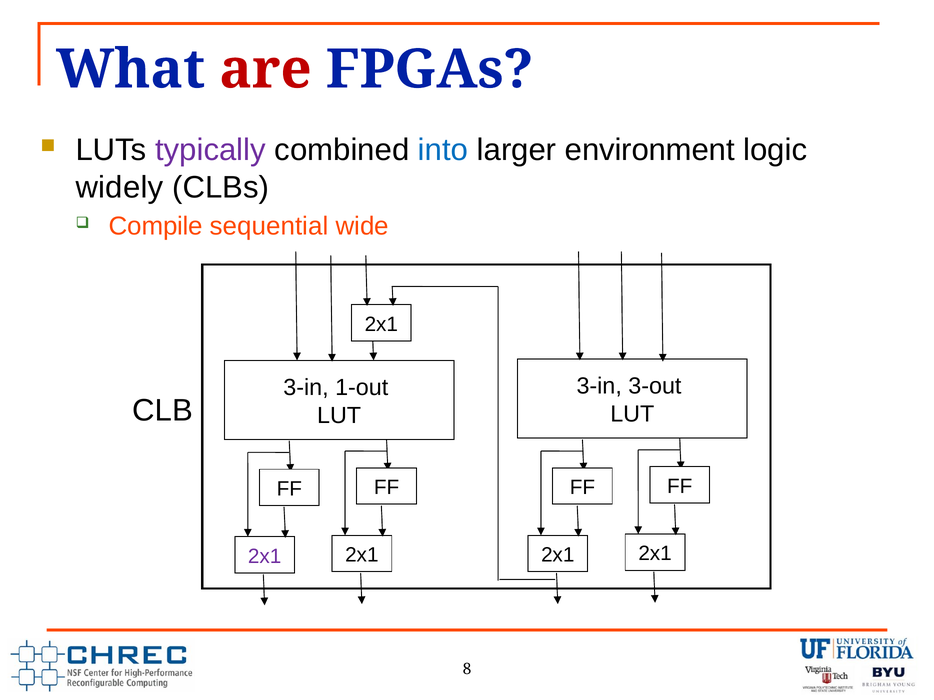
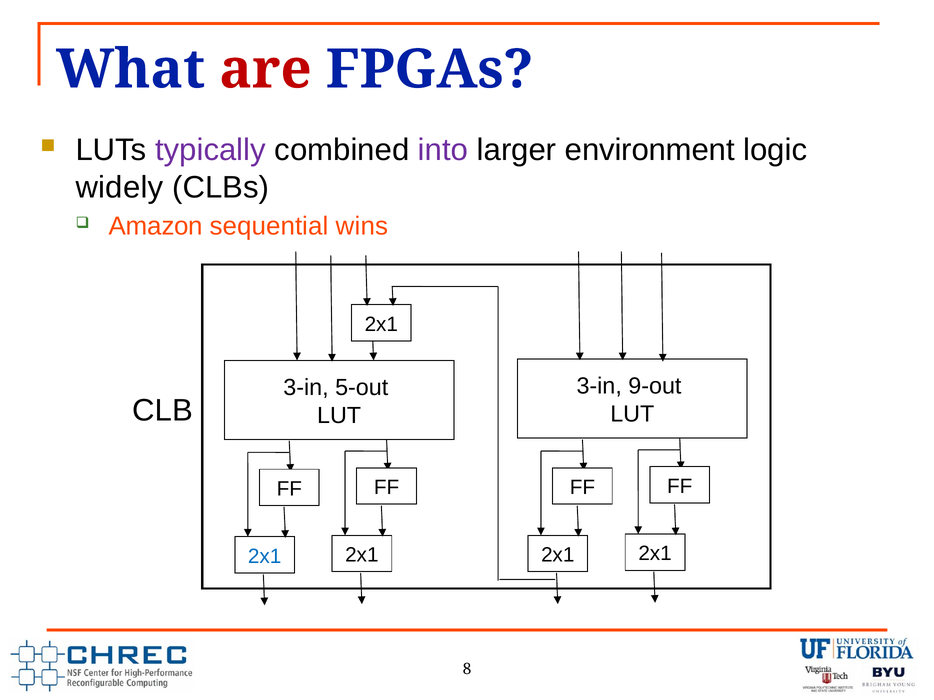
into colour: blue -> purple
Compile: Compile -> Amazon
wide: wide -> wins
3-out: 3-out -> 9-out
1-out: 1-out -> 5-out
2x1 at (265, 557) colour: purple -> blue
